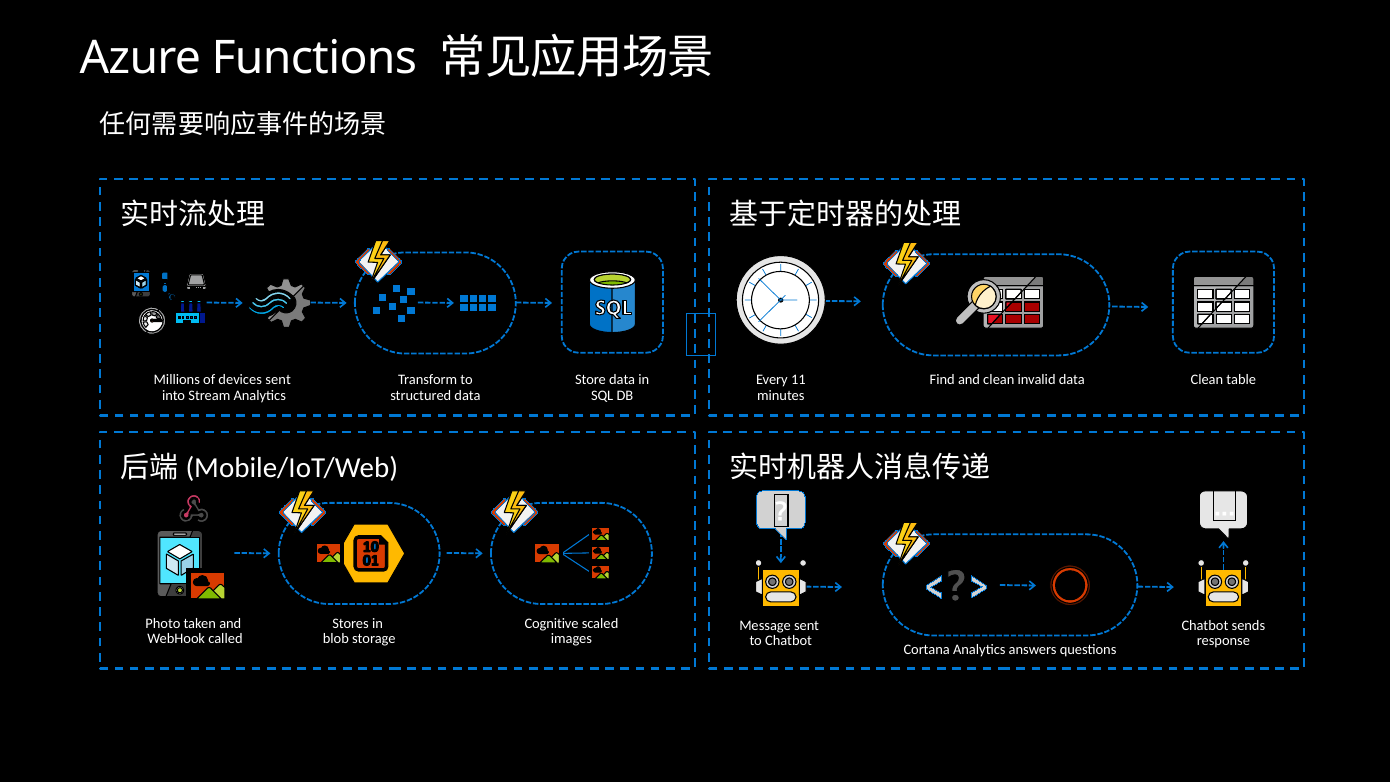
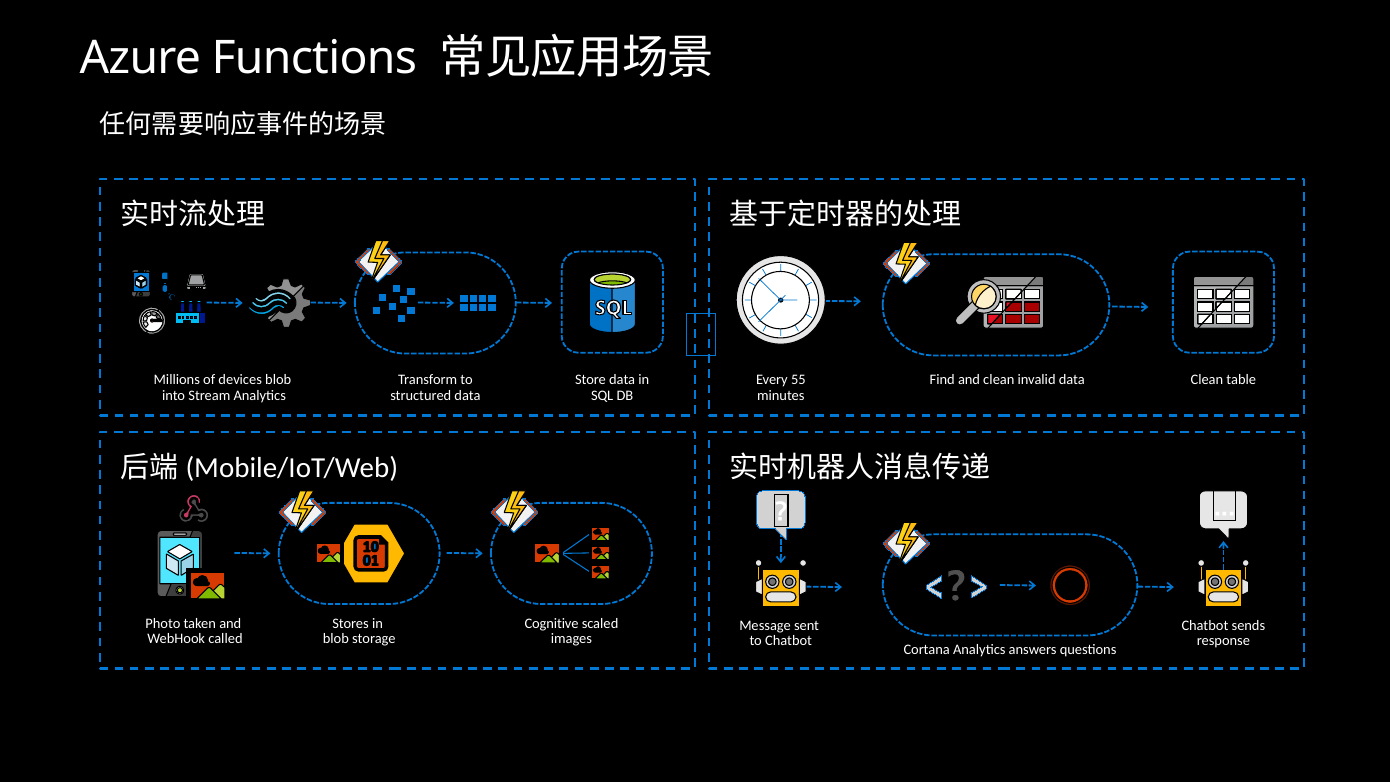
devices sent: sent -> blob
11: 11 -> 55
